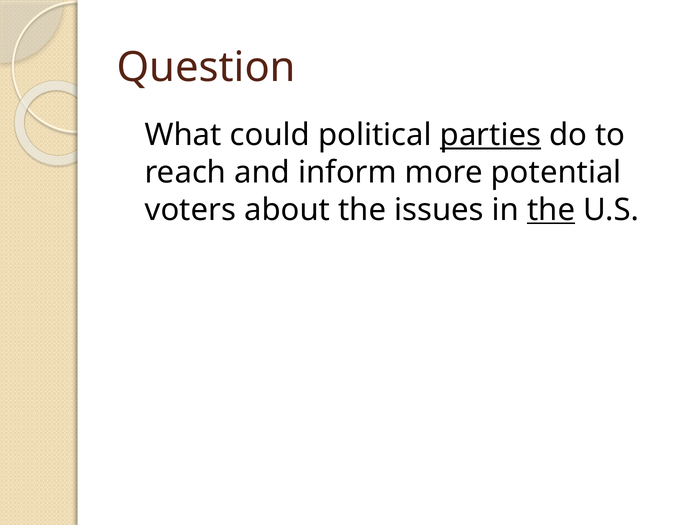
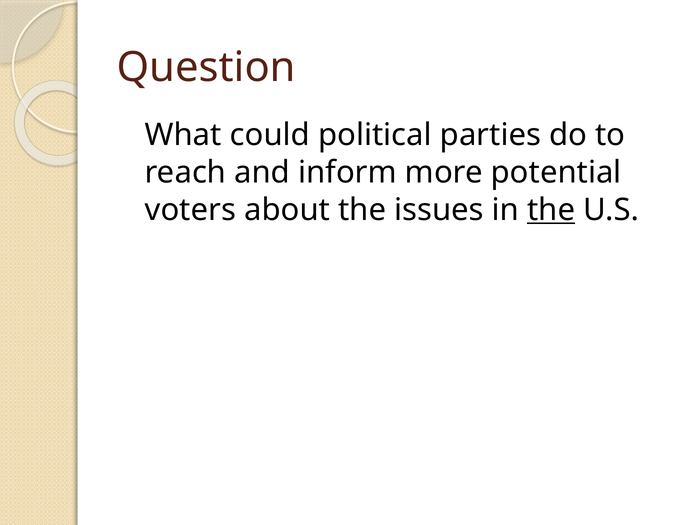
parties underline: present -> none
